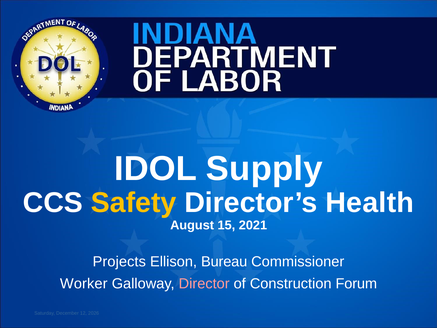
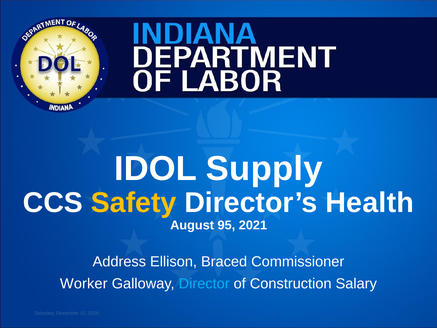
15: 15 -> 95
Projects: Projects -> Address
Bureau: Bureau -> Braced
Director colour: pink -> light blue
Forum: Forum -> Salary
